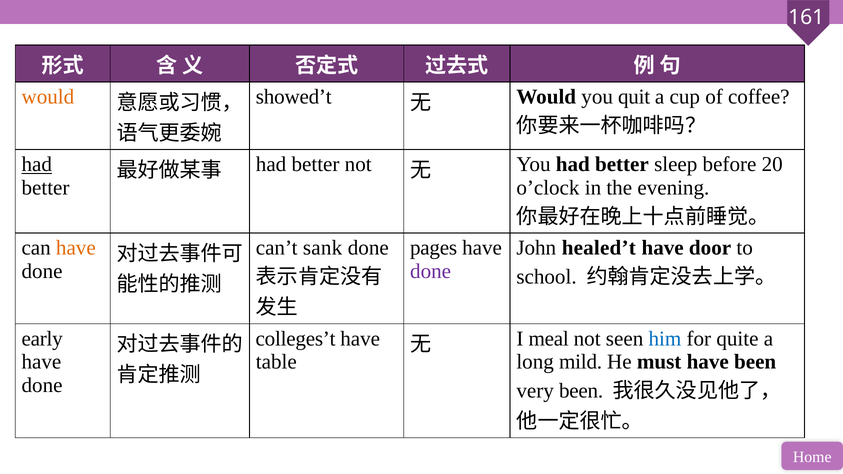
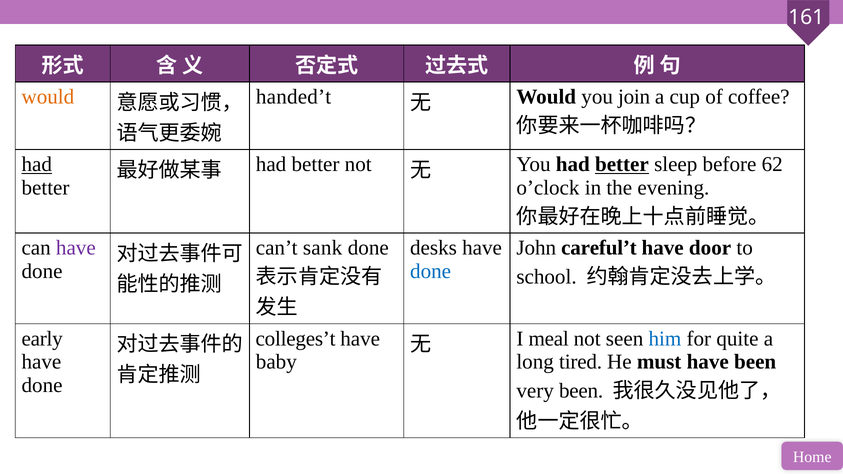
showed’t: showed’t -> handed’t
quit: quit -> join
better at (622, 164) underline: none -> present
20: 20 -> 62
have at (76, 248) colour: orange -> purple
pages: pages -> desks
healed’t: healed’t -> careful’t
done at (431, 271) colour: purple -> blue
table: table -> baby
mild: mild -> tired
